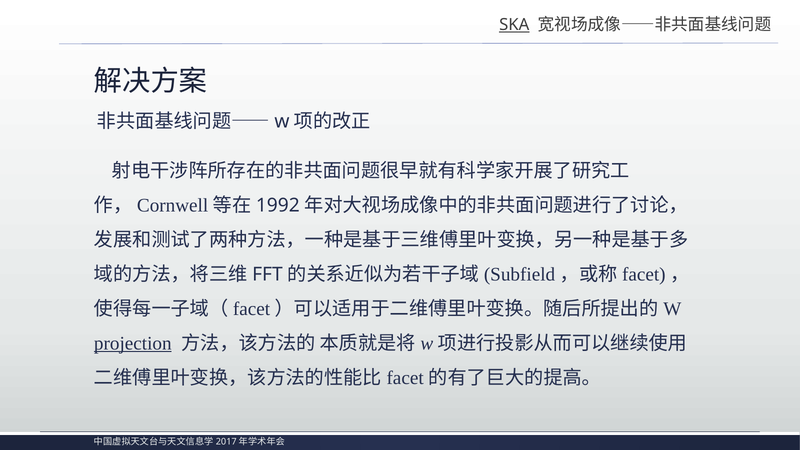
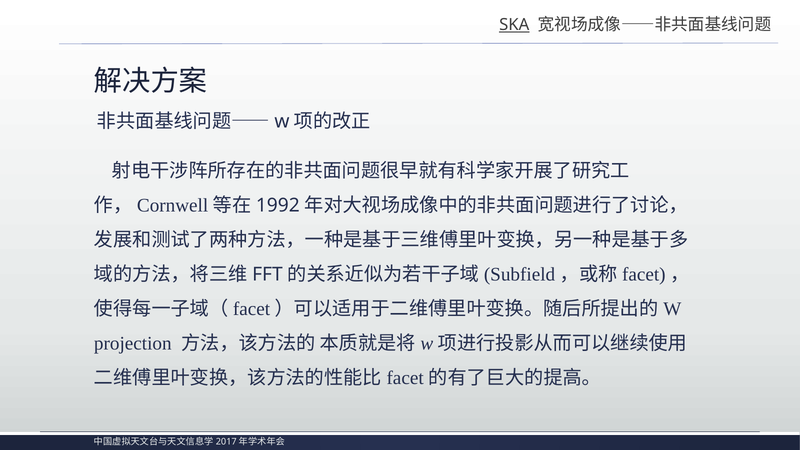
projection underline: present -> none
